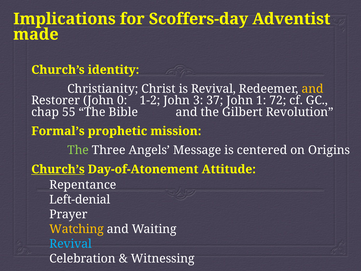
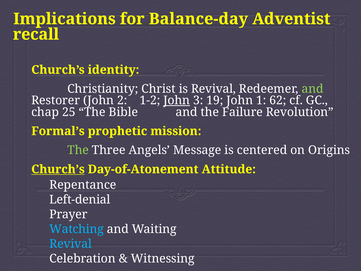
Scoffers-day: Scoffers-day -> Balance-day
made: made -> recall
and at (312, 89) colour: yellow -> light green
0: 0 -> 2
John at (177, 100) underline: none -> present
37: 37 -> 19
72: 72 -> 62
55: 55 -> 25
Gilbert: Gilbert -> Failure
Watching colour: yellow -> light blue
